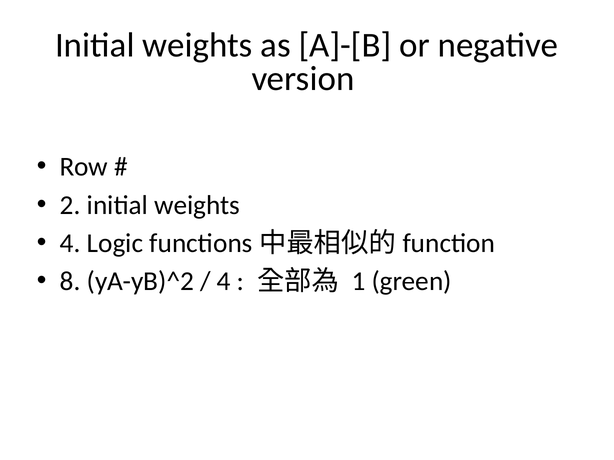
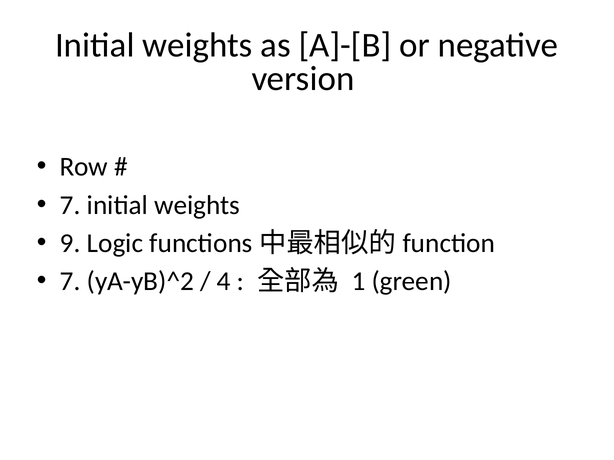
2 at (70, 205): 2 -> 7
4 at (70, 243): 4 -> 9
8 at (70, 282): 8 -> 7
